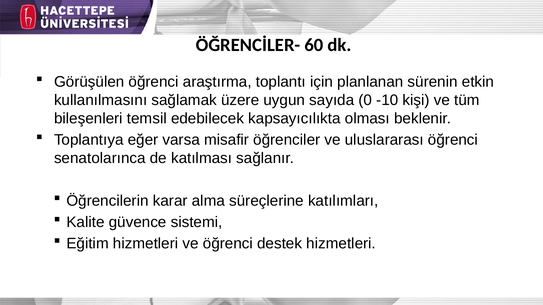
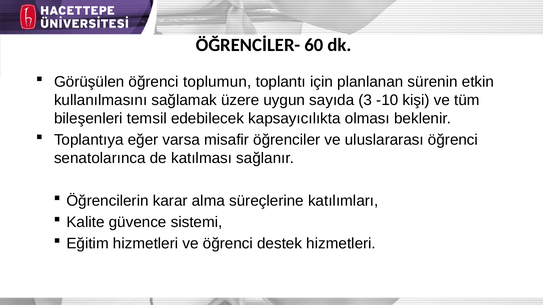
araştırma: araştırma -> toplumun
0: 0 -> 3
